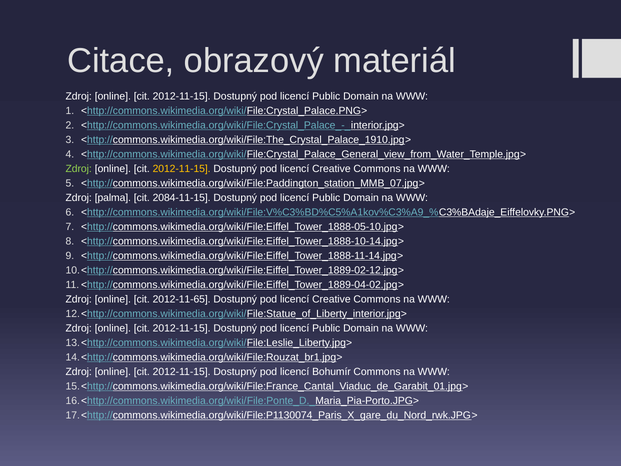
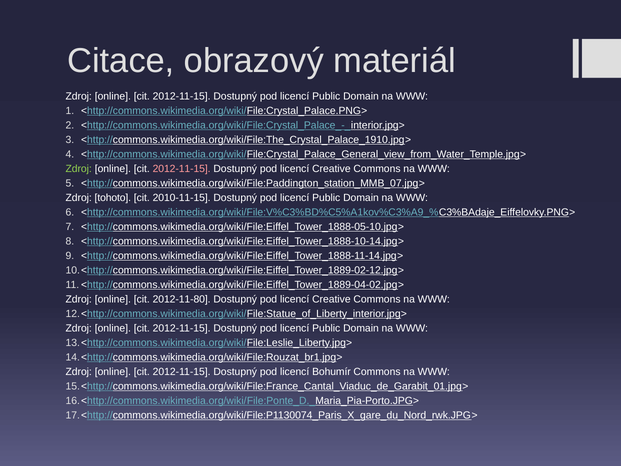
2012-11-15 at (182, 169) colour: yellow -> pink
palma: palma -> tohoto
2084-11-15: 2084-11-15 -> 2010-11-15
2012-11-65: 2012-11-65 -> 2012-11-80
